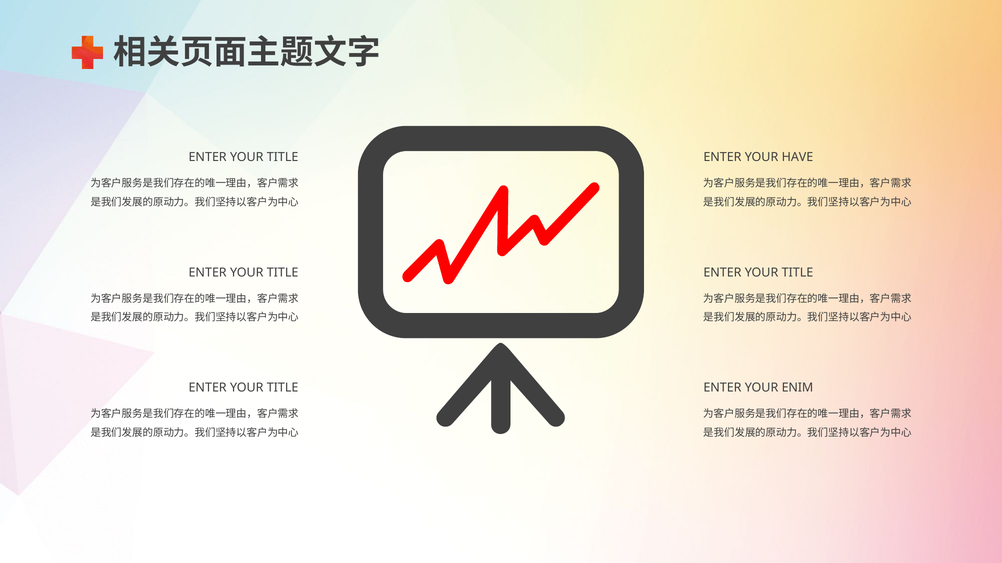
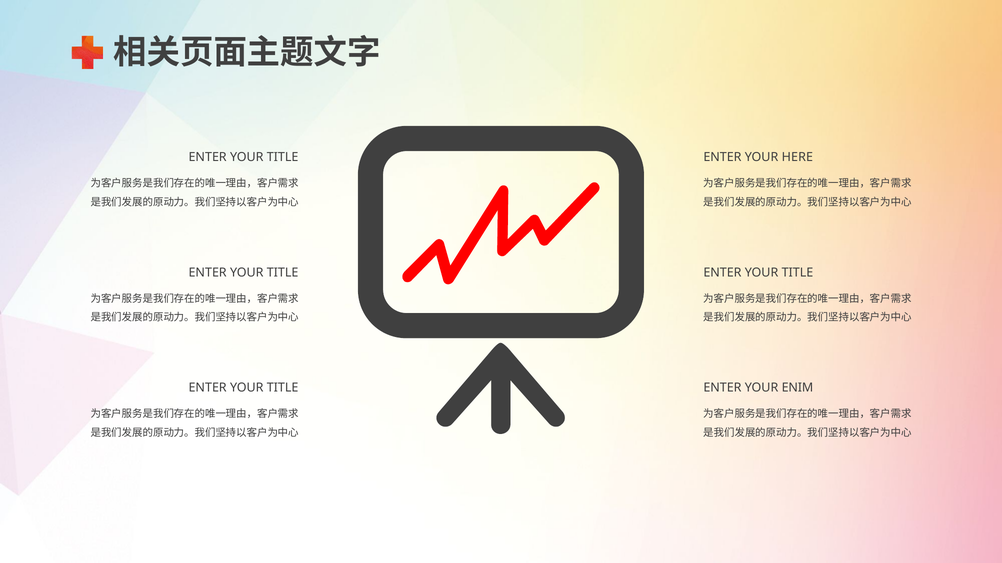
HAVE: HAVE -> HERE
